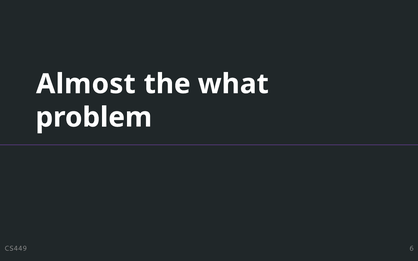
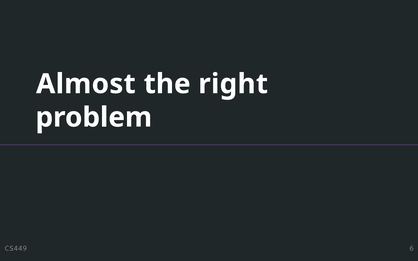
what: what -> right
